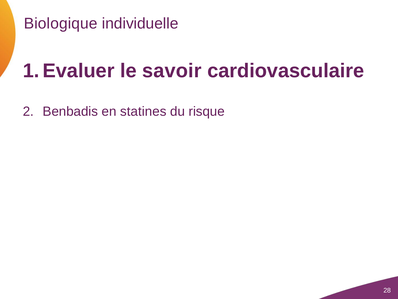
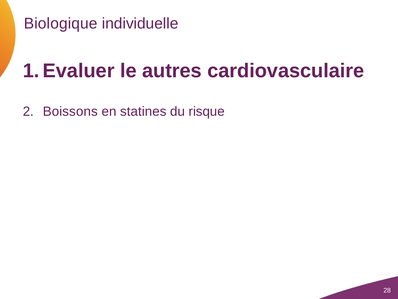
savoir: savoir -> autres
Benbadis: Benbadis -> Boissons
